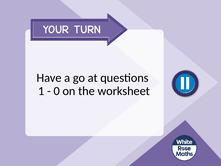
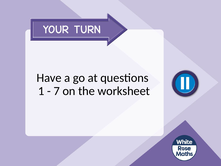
0: 0 -> 7
